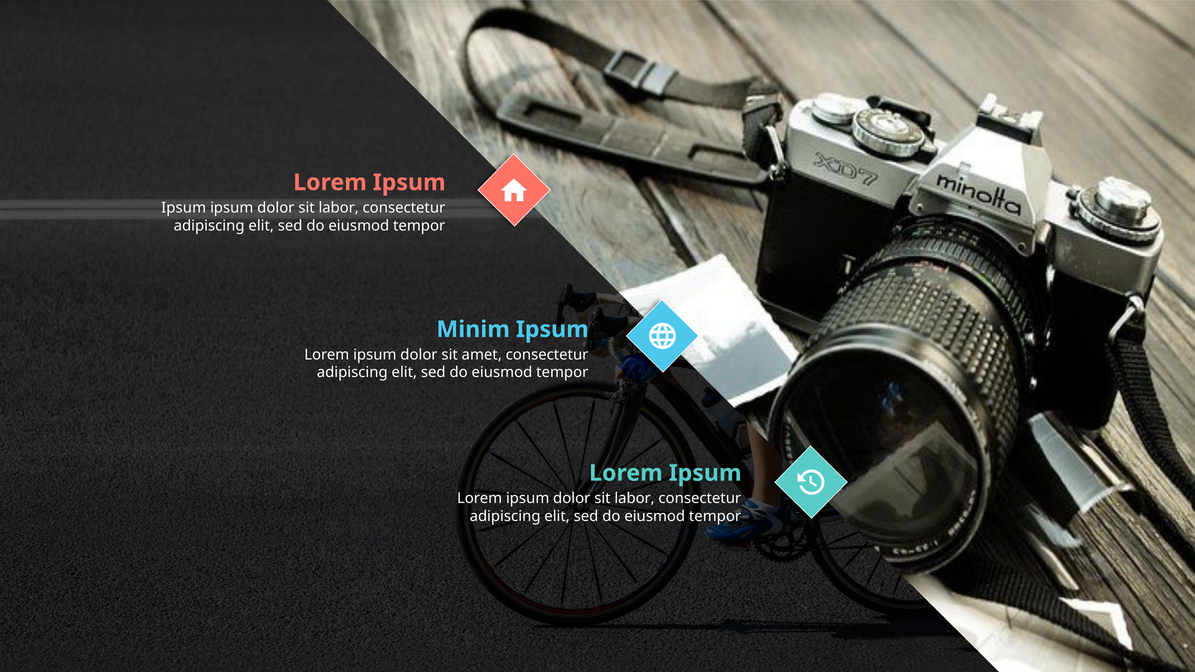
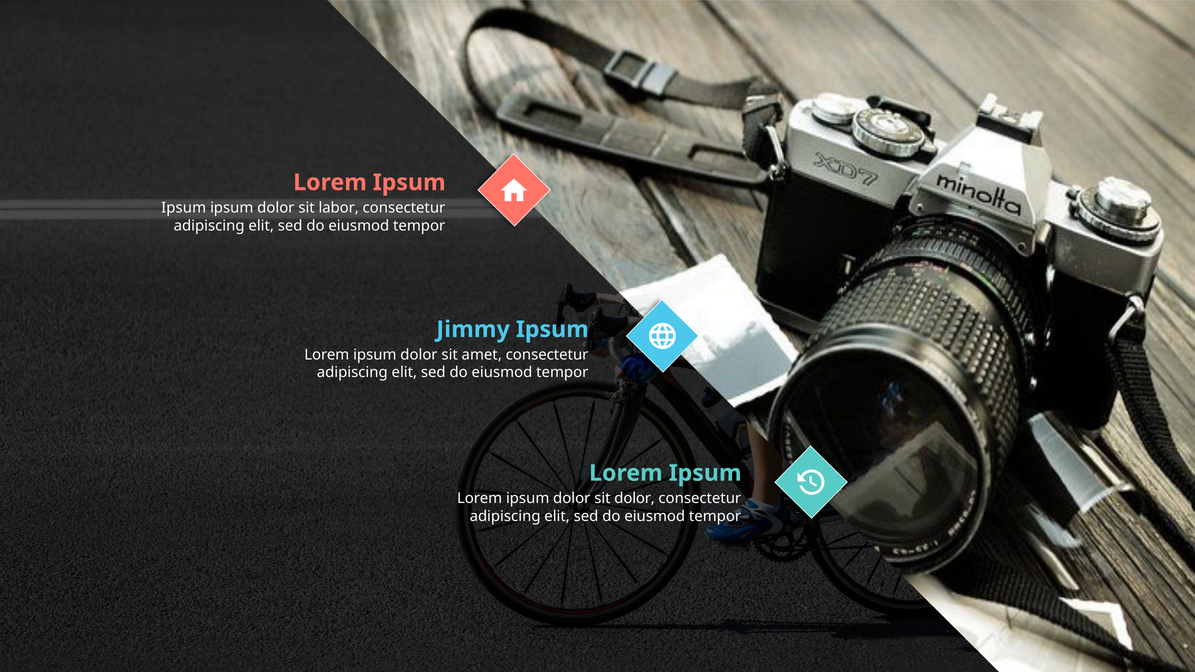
Minim: Minim -> Jimmy
labor at (635, 498): labor -> dolor
